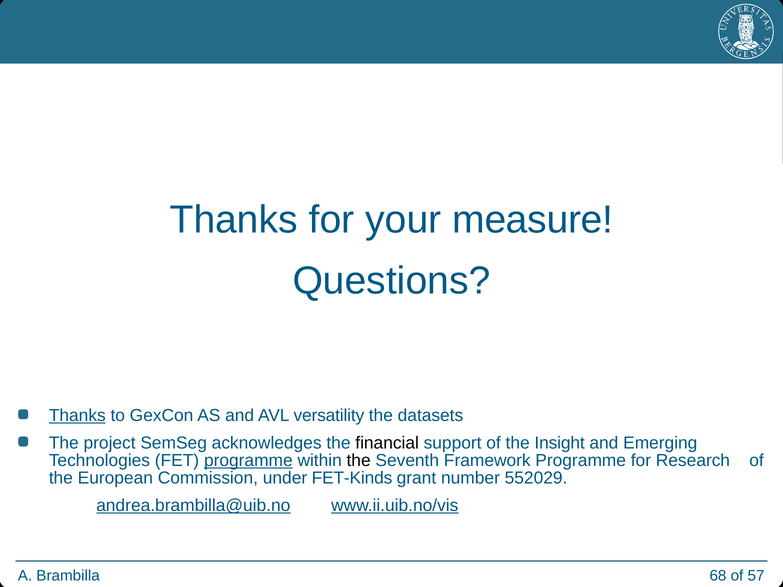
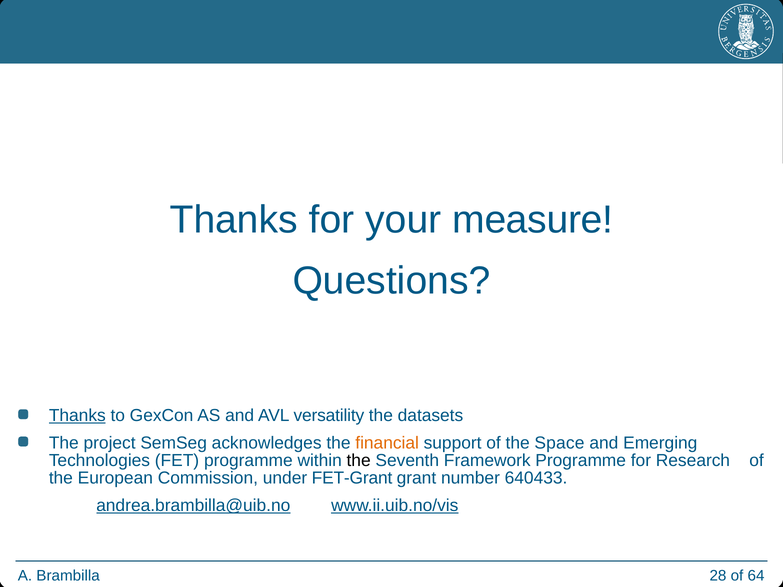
financial colour: black -> orange
Insight: Insight -> Space
programme at (248, 461) underline: present -> none
FET-Kinds: FET-Kinds -> FET-Grant
552029: 552029 -> 640433
68: 68 -> 28
57: 57 -> 64
